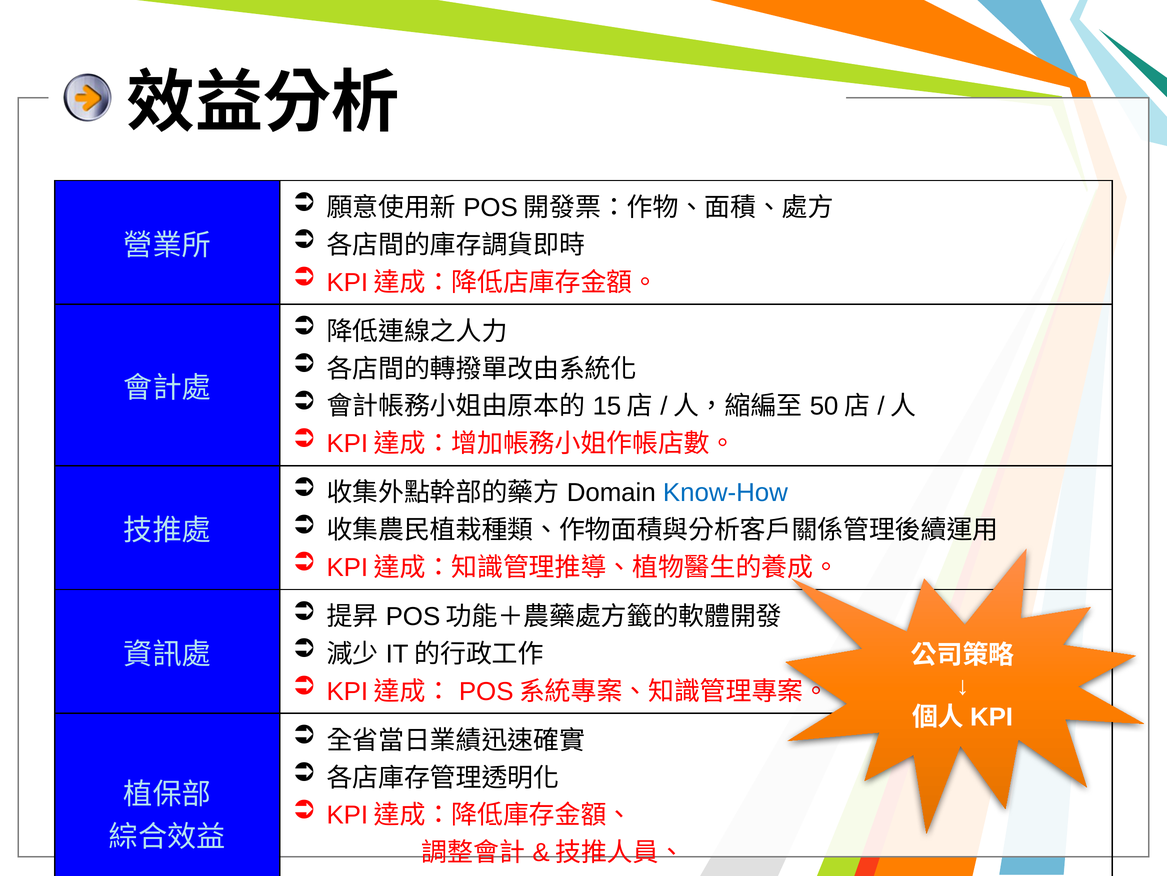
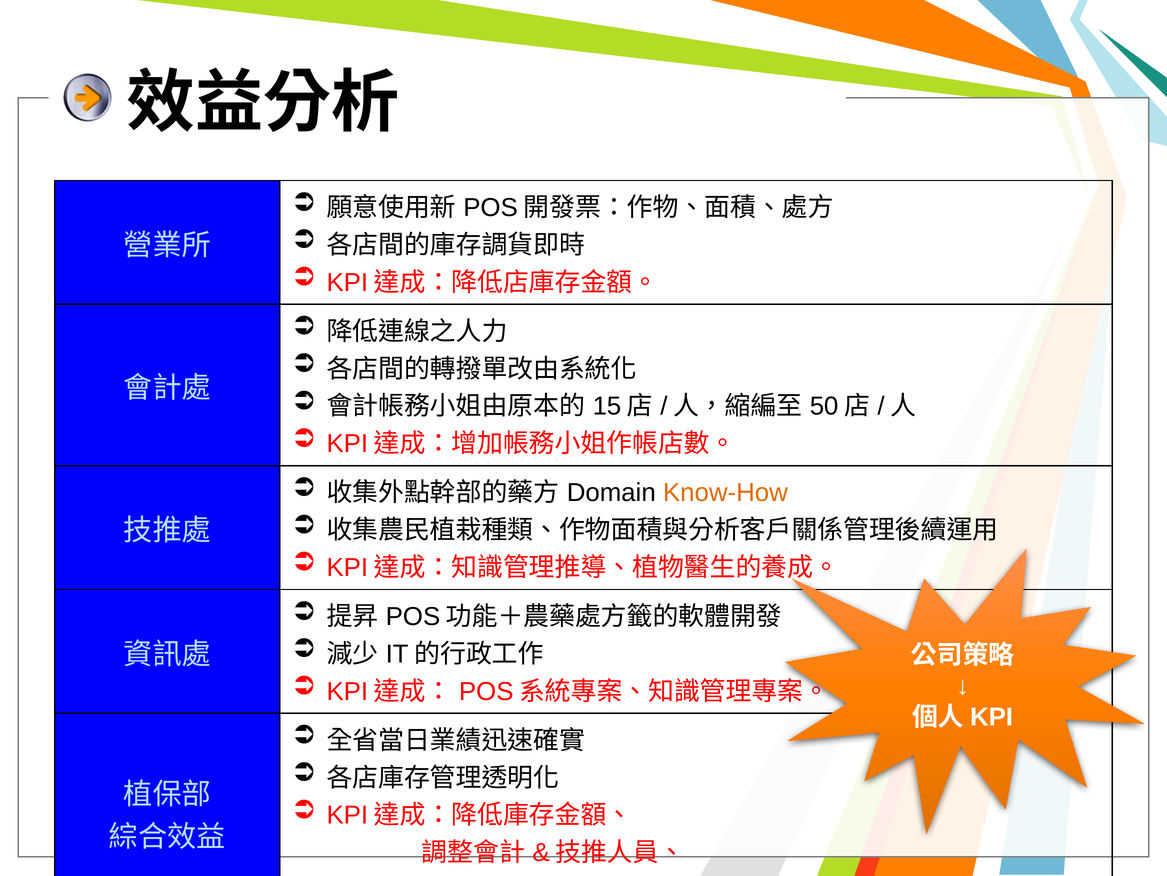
Know-How colour: blue -> orange
